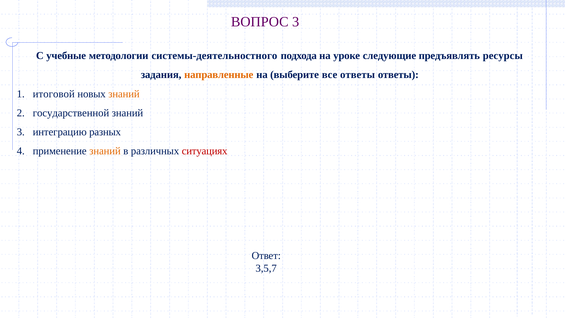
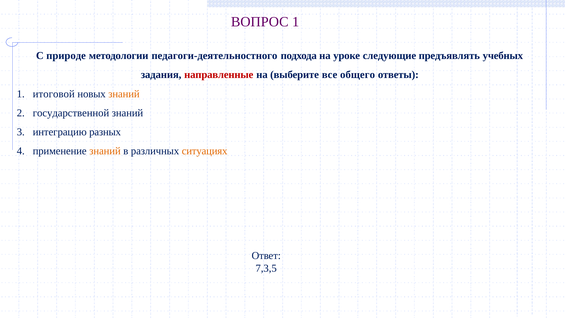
ВОПРОС 3: 3 -> 1
учебные: учебные -> природе
системы-деятельностного: системы-деятельностного -> педагоги-деятельностного
ресурсы: ресурсы -> учебных
направленные colour: orange -> red
все ответы: ответы -> общего
ситуациях colour: red -> orange
3,5,7: 3,5,7 -> 7,3,5
